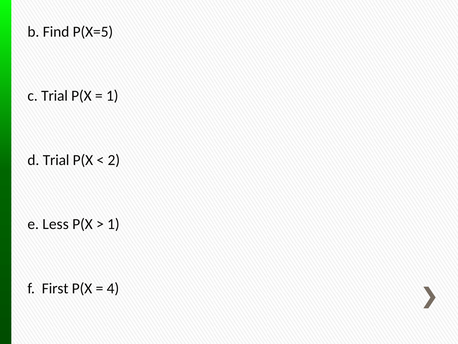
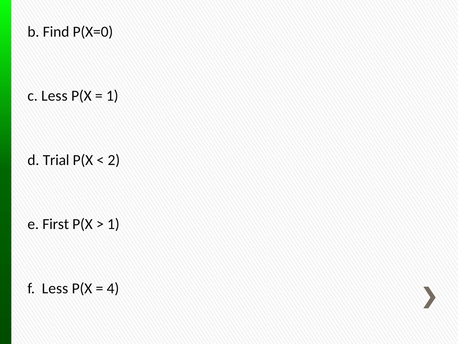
P(X=5: P(X=5 -> P(X=0
c Trial: Trial -> Less
Less: Less -> First
f First: First -> Less
